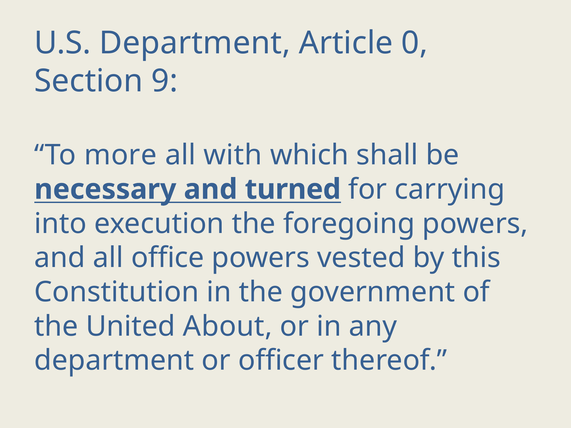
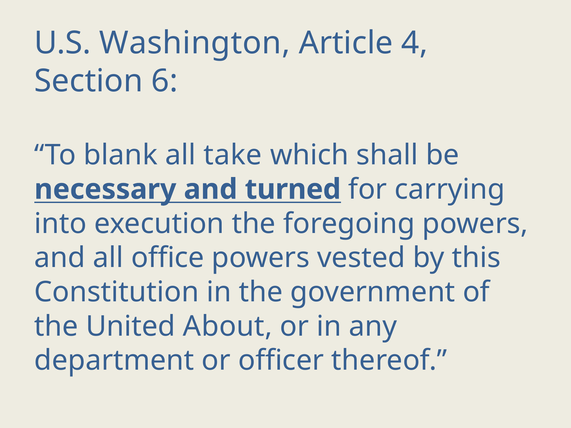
U.S Department: Department -> Washington
0: 0 -> 4
9: 9 -> 6
more: more -> blank
with: with -> take
